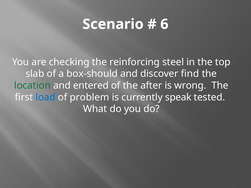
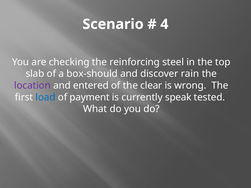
6: 6 -> 4
find: find -> rain
location colour: green -> purple
after: after -> clear
problem: problem -> payment
